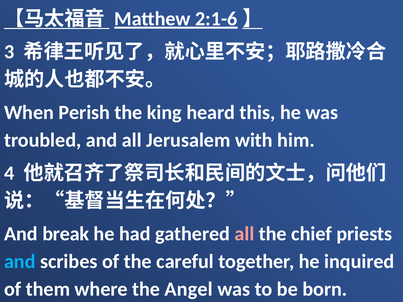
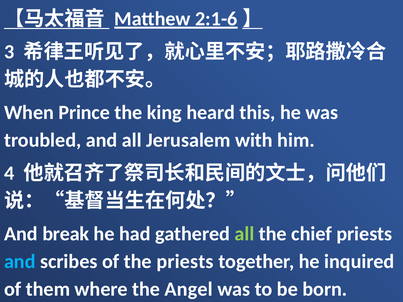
Perish: Perish -> Prince
all at (244, 234) colour: pink -> light green
the careful: careful -> priests
